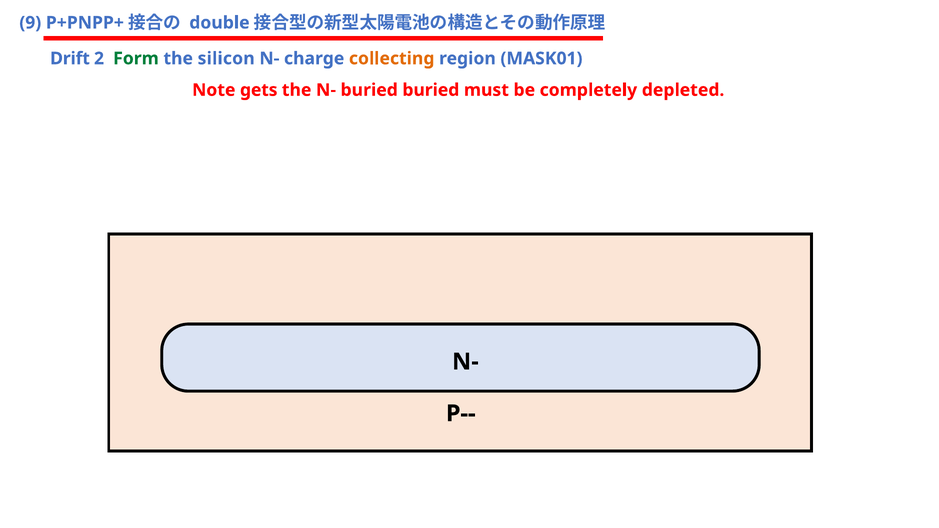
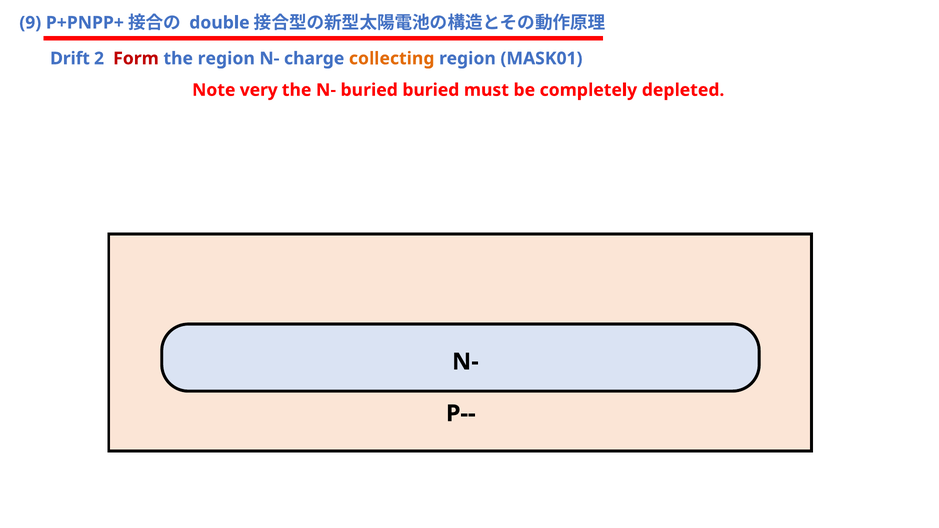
Form colour: green -> red
the silicon: silicon -> region
gets: gets -> very
